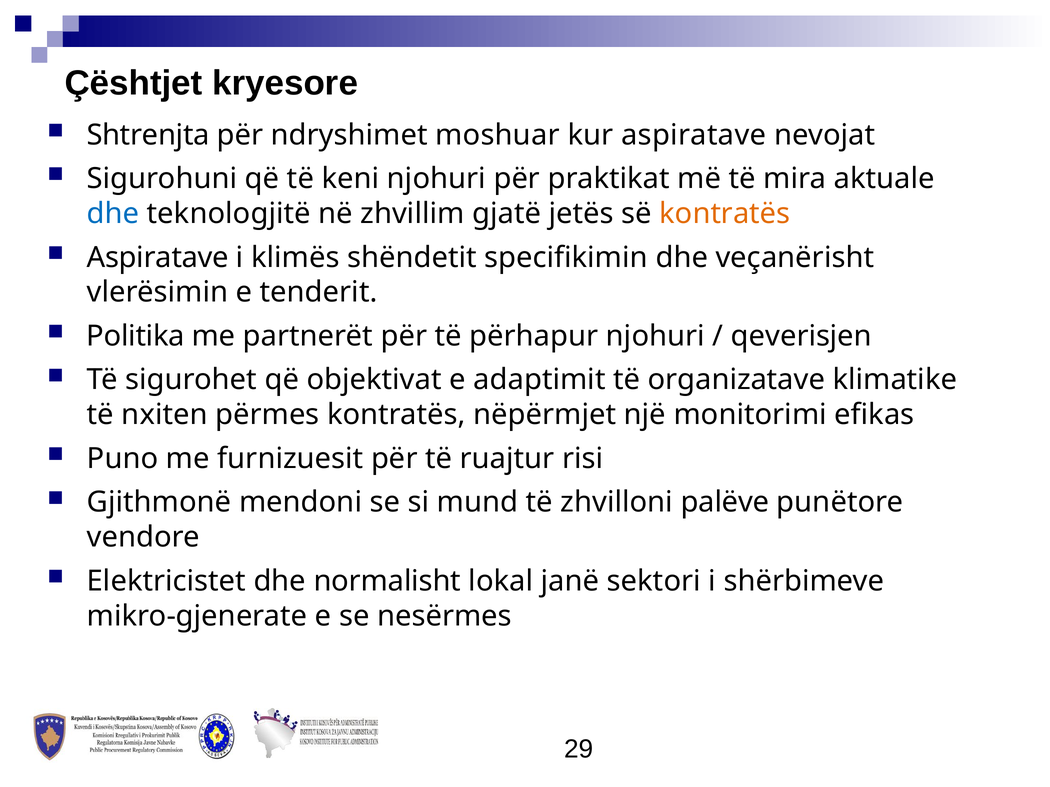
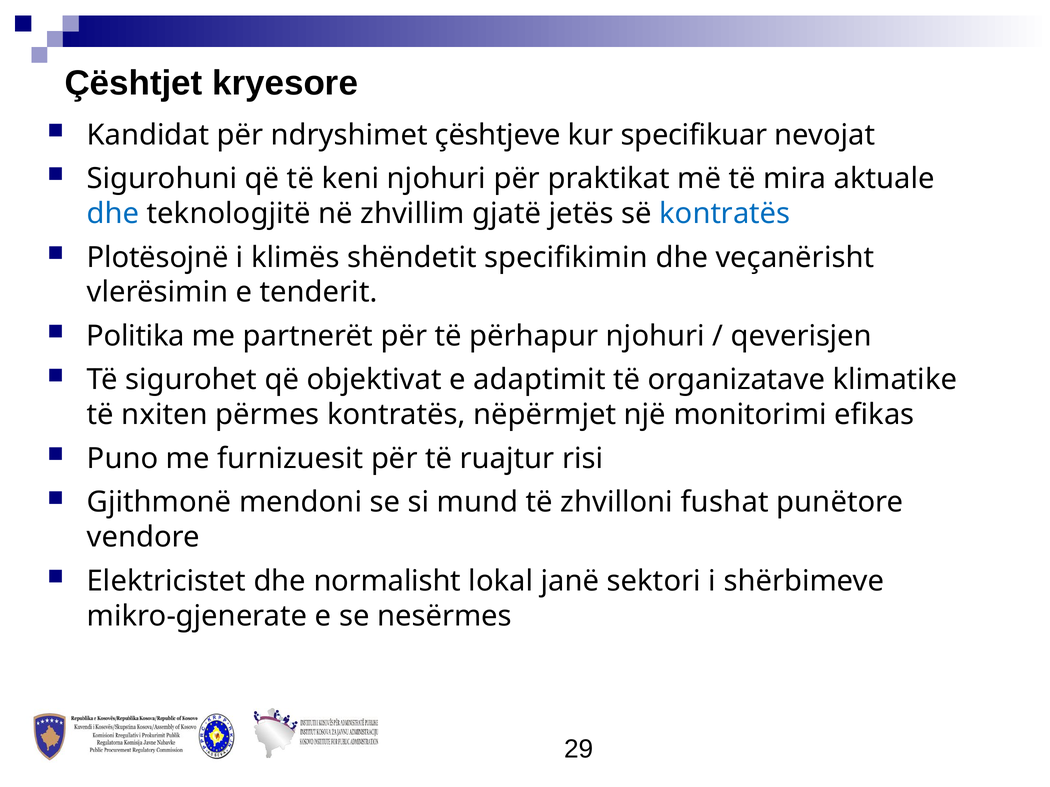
Shtrenjta: Shtrenjta -> Kandidat
moshuar: moshuar -> çështjeve
kur aspiratave: aspiratave -> specifikuar
kontratës at (725, 214) colour: orange -> blue
Aspiratave at (158, 258): Aspiratave -> Plotësojnë
palëve: palëve -> fushat
